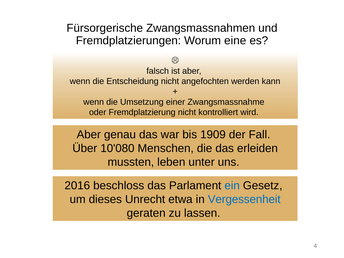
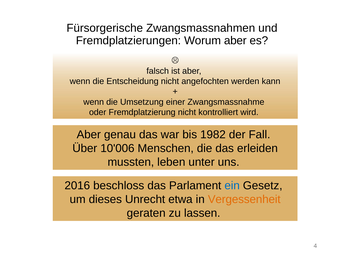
Worum eine: eine -> aber
1909: 1909 -> 1982
10'080: 10'080 -> 10'006
Vergessenheit colour: blue -> orange
